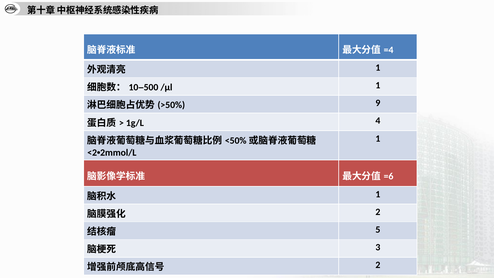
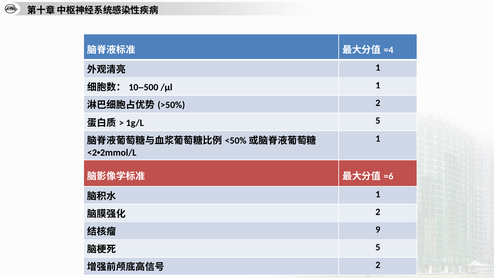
9 at (378, 103): 9 -> 2
1g/L 4: 4 -> 5
5: 5 -> 9
3 at (378, 247): 3 -> 5
